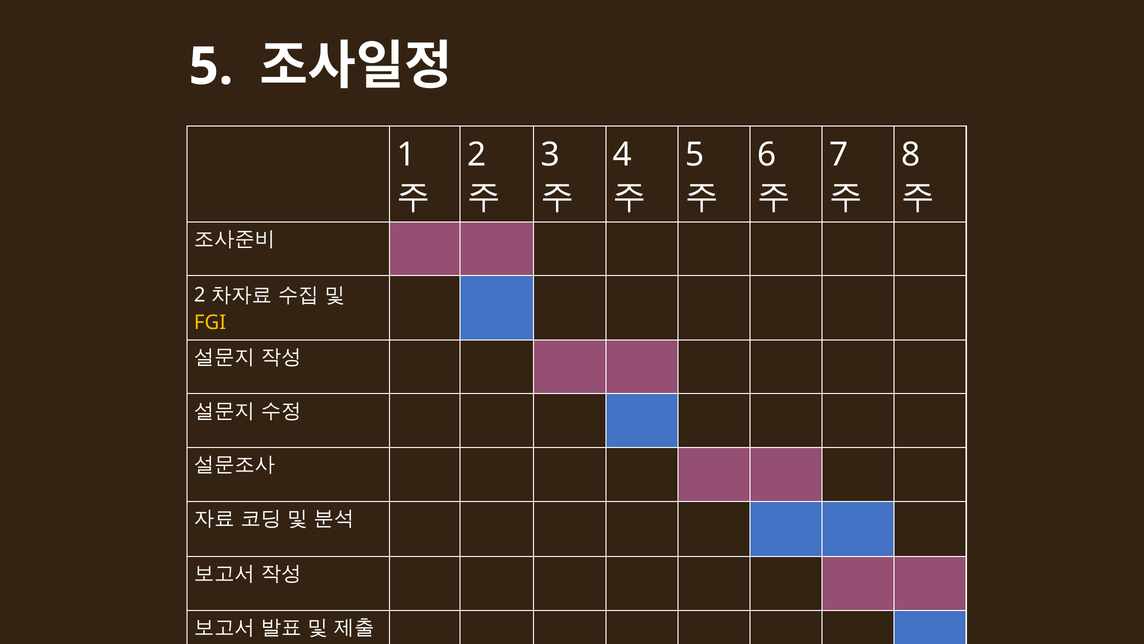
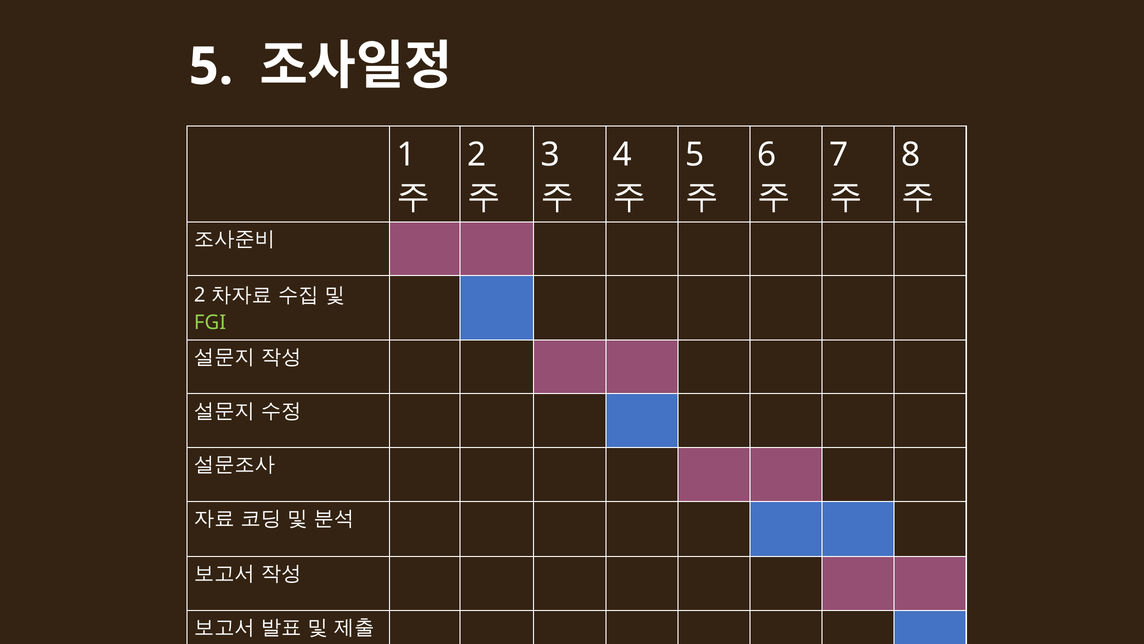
FGI colour: yellow -> light green
